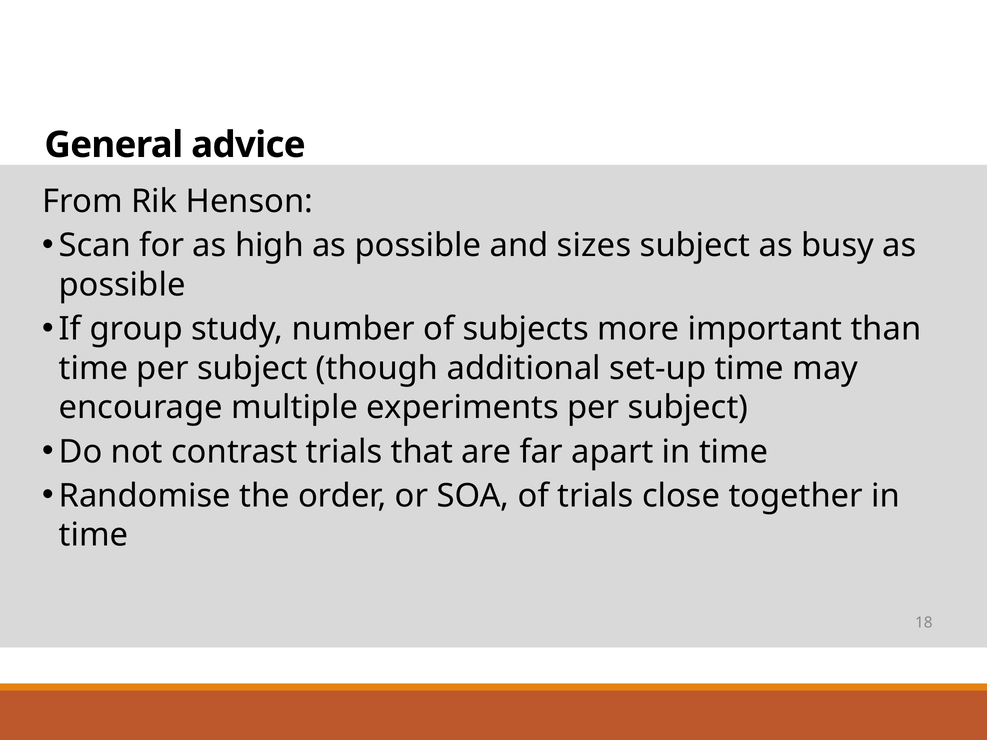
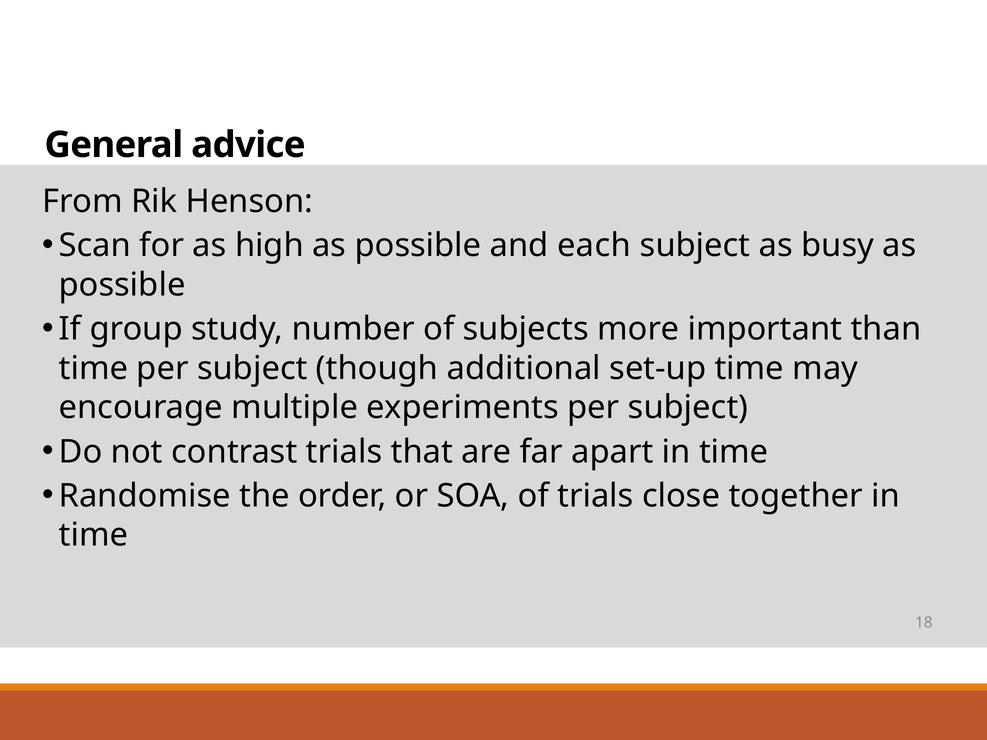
sizes: sizes -> each
